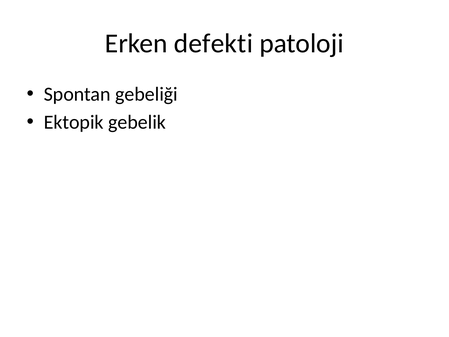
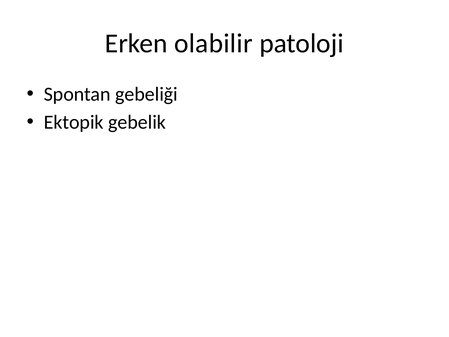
defekti: defekti -> olabilir
